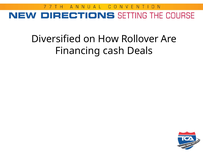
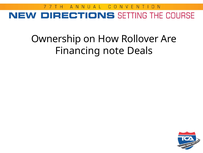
Diversified: Diversified -> Ownership
cash: cash -> note
